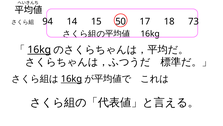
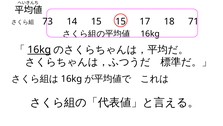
94: 94 -> 73
15 50: 50 -> 15
73: 73 -> 71
16kg at (72, 79) underline: present -> none
